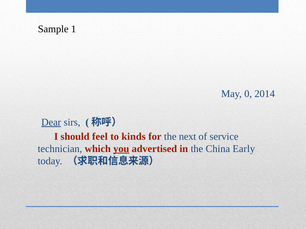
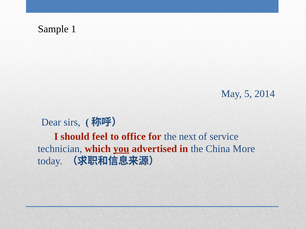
0: 0 -> 5
Dear underline: present -> none
kinds: kinds -> office
Early: Early -> More
